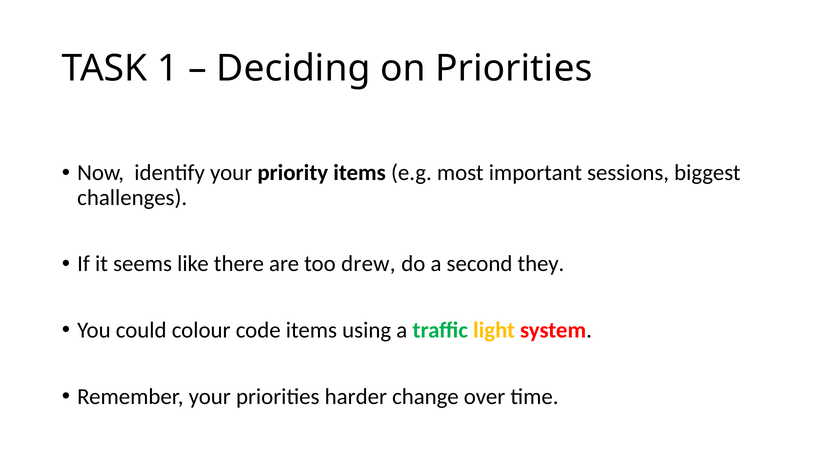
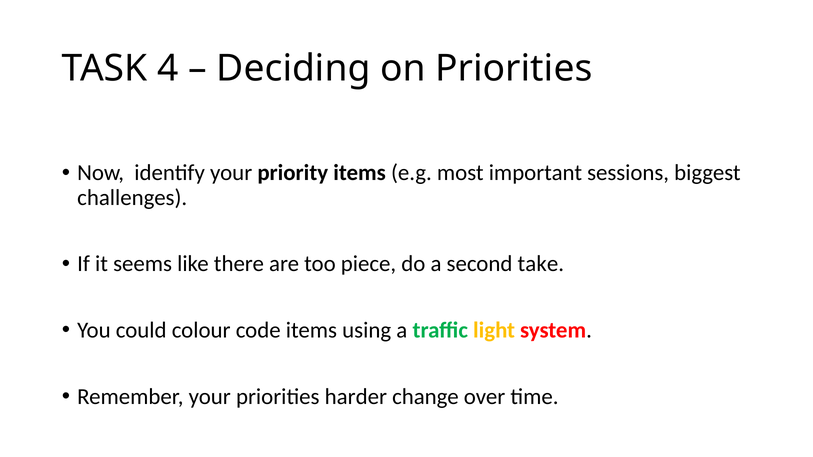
1: 1 -> 4
drew: drew -> piece
they: they -> take
